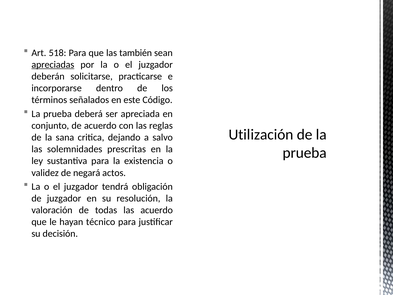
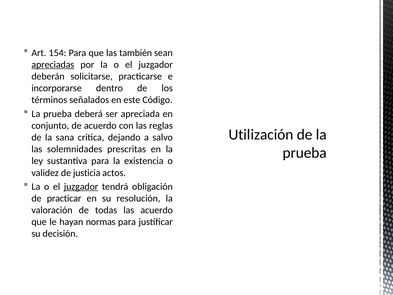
518: 518 -> 154
negará: negará -> justicia
juzgador at (81, 186) underline: none -> present
de juzgador: juzgador -> practicar
técnico: técnico -> normas
